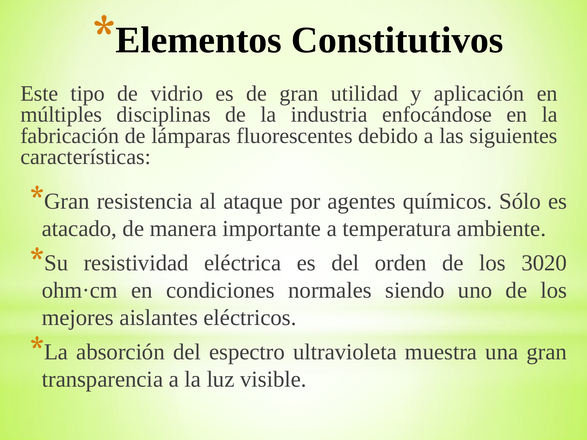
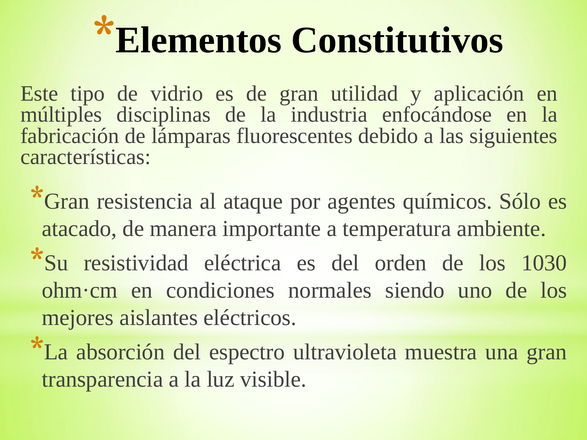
3020: 3020 -> 1030
